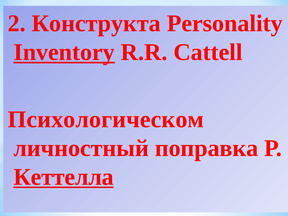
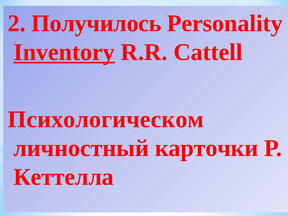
Конструкта: Конструкта -> Получилось
поправка: поправка -> карточки
Кеттелла underline: present -> none
